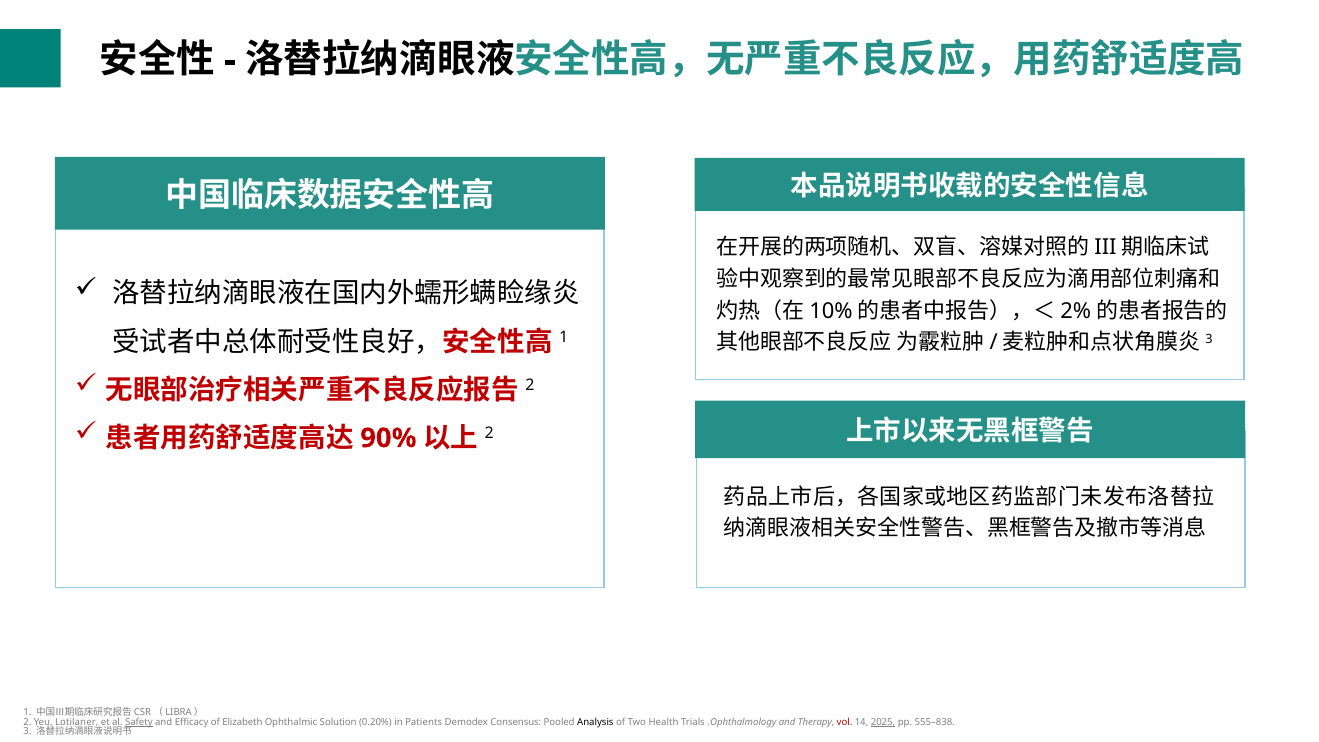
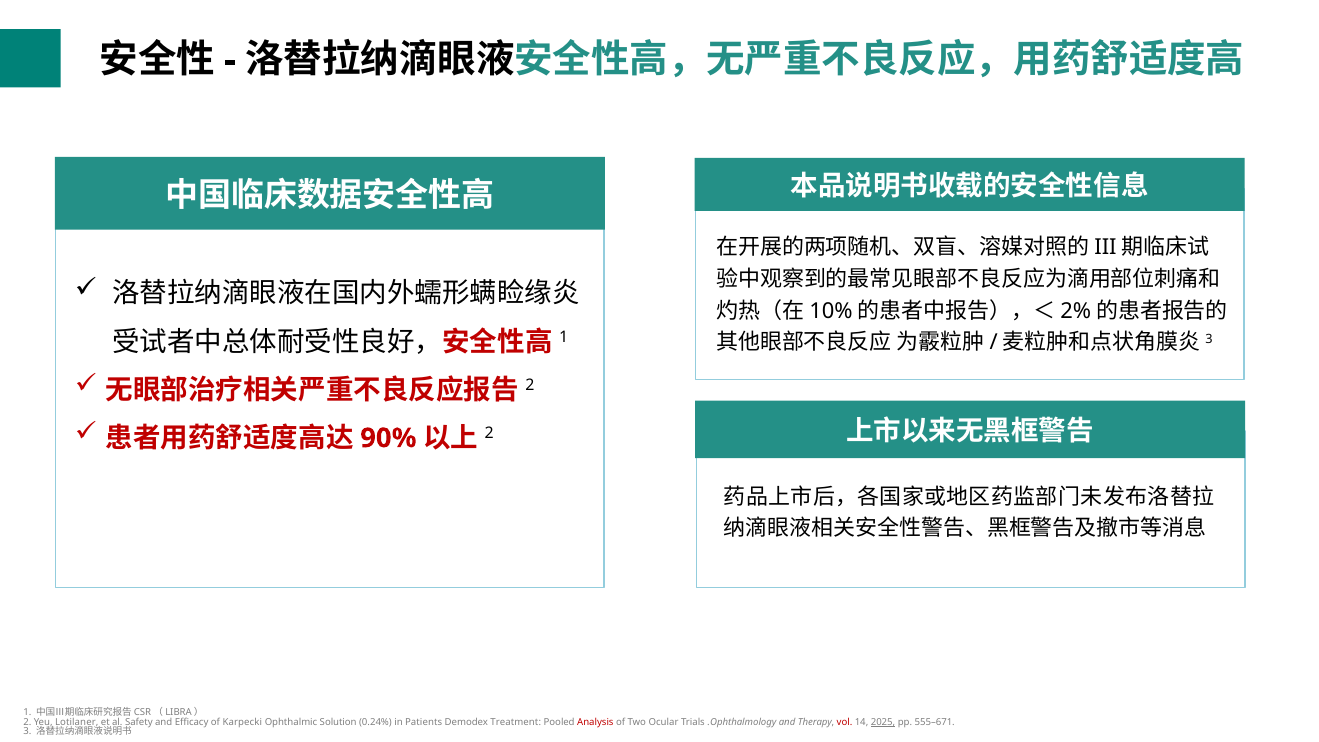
Safety underline: present -> none
Elizabeth: Elizabeth -> Karpecki
0.20%: 0.20% -> 0.24%
Consensus: Consensus -> Treatment
Analysis colour: black -> red
Health: Health -> Ocular
555–838: 555–838 -> 555–671
